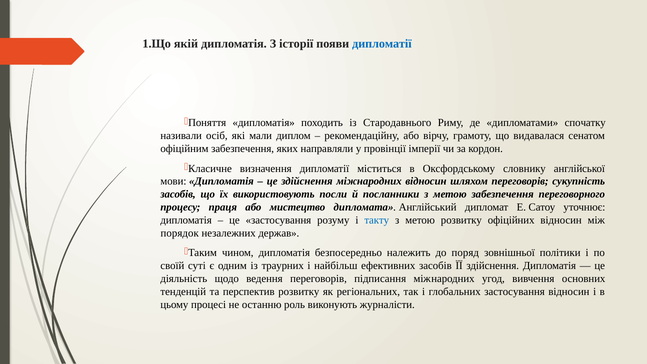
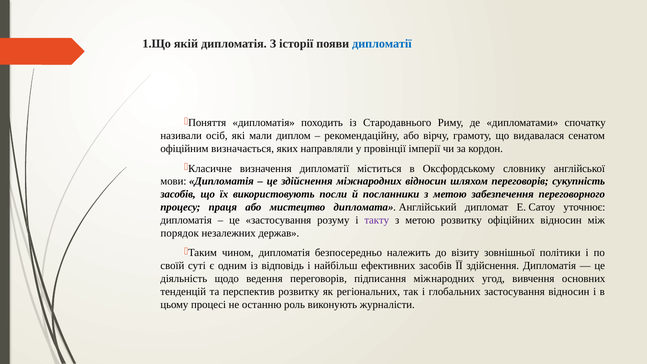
офіційним забезпечення: забезпечення -> визначається
такту colour: blue -> purple
поряд: поряд -> візиту
траурних: траурних -> відповідь
